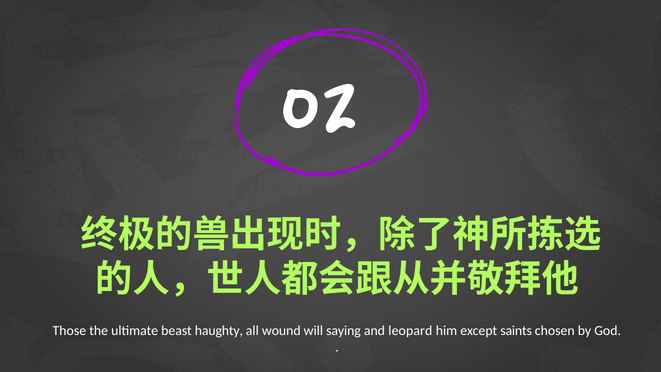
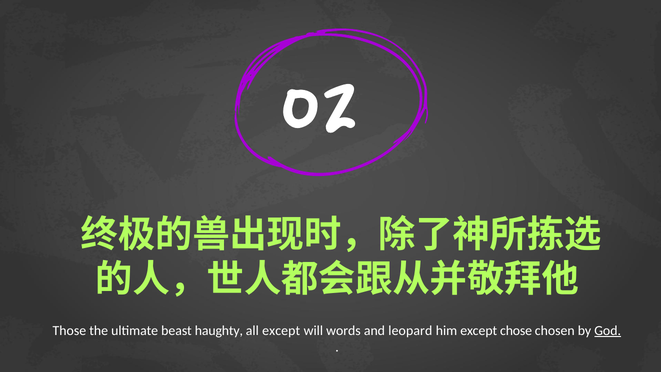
all wound: wound -> except
saying: saying -> words
saints: saints -> chose
God underline: none -> present
